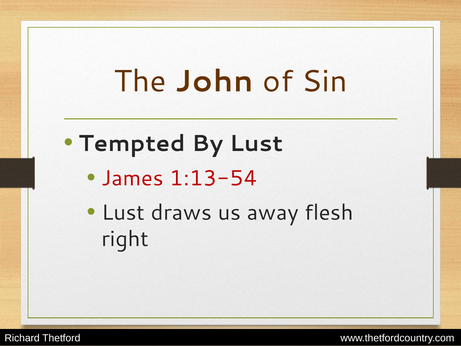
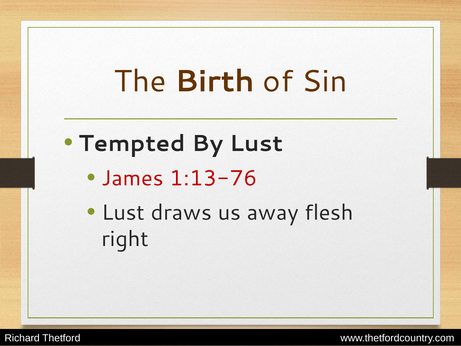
John: John -> Birth
1:13-54: 1:13-54 -> 1:13-76
